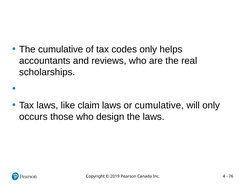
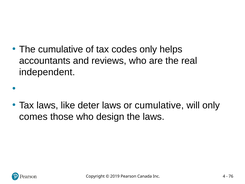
scholarships: scholarships -> independent
claim: claim -> deter
occurs: occurs -> comes
